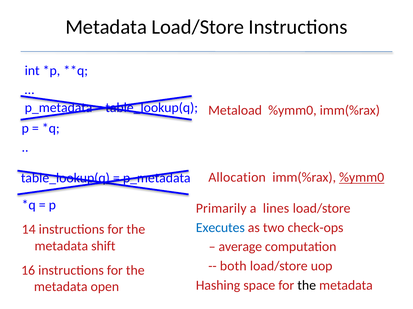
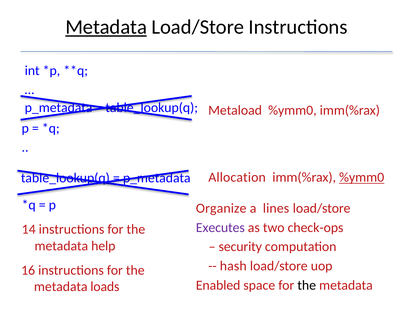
Metadata at (106, 27) underline: none -> present
Primarily: Primarily -> Organize
Executes colour: blue -> purple
shift: shift -> help
average: average -> security
both: both -> hash
Hashing: Hashing -> Enabled
open: open -> loads
